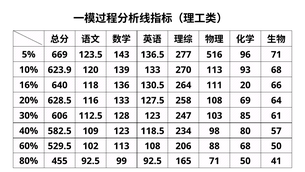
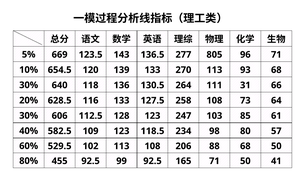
516: 516 -> 805
623.9: 623.9 -> 654.5
16% at (29, 85): 16% -> 30%
20: 20 -> 31
69: 69 -> 73
